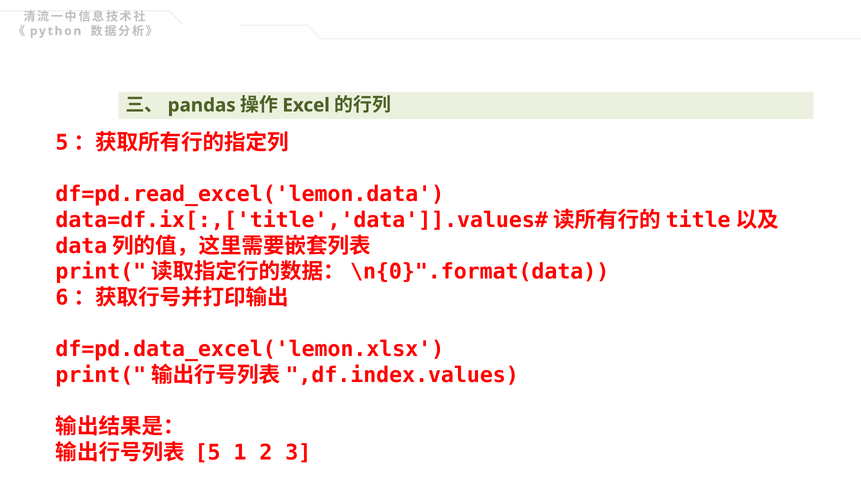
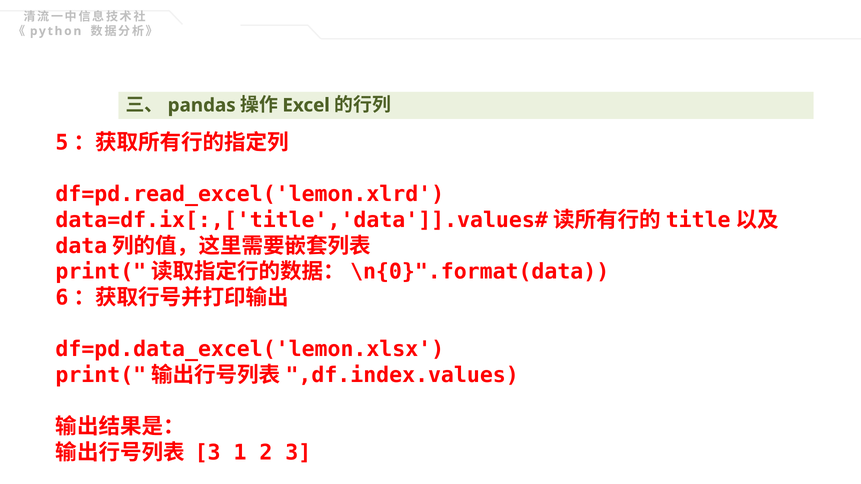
df=pd.read_excel('lemon.data: df=pd.read_excel('lemon.data -> df=pd.read_excel('lemon.xlrd
5 at (208, 453): 5 -> 3
